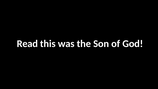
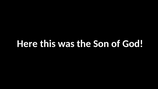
Read: Read -> Here
